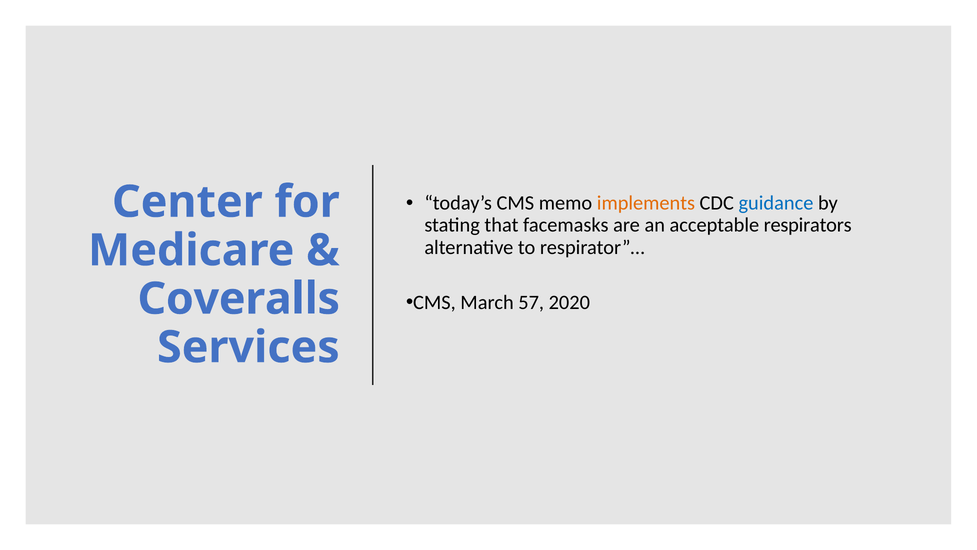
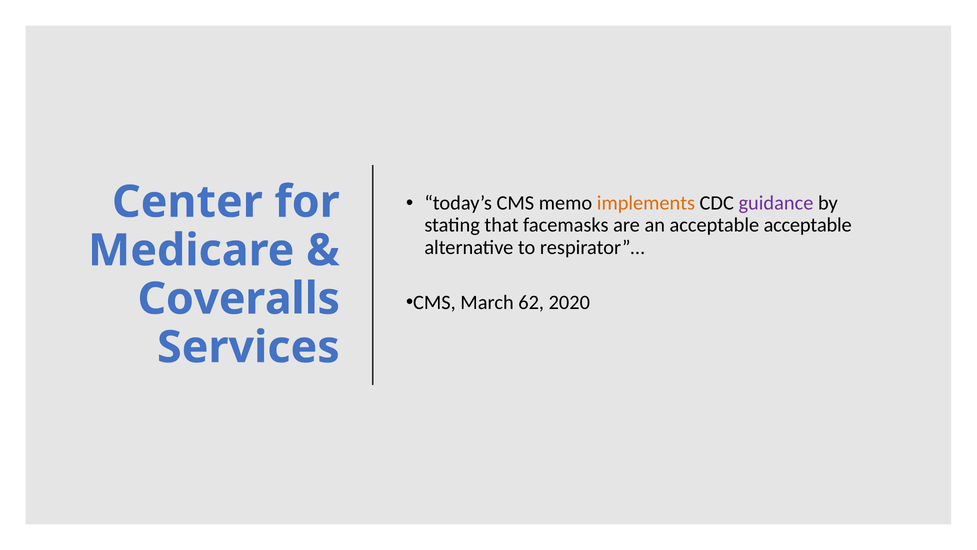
guidance colour: blue -> purple
acceptable respirators: respirators -> acceptable
57: 57 -> 62
